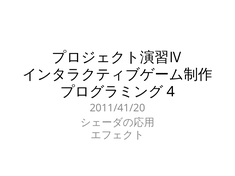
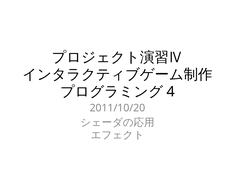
2011/41/20: 2011/41/20 -> 2011/10/20
